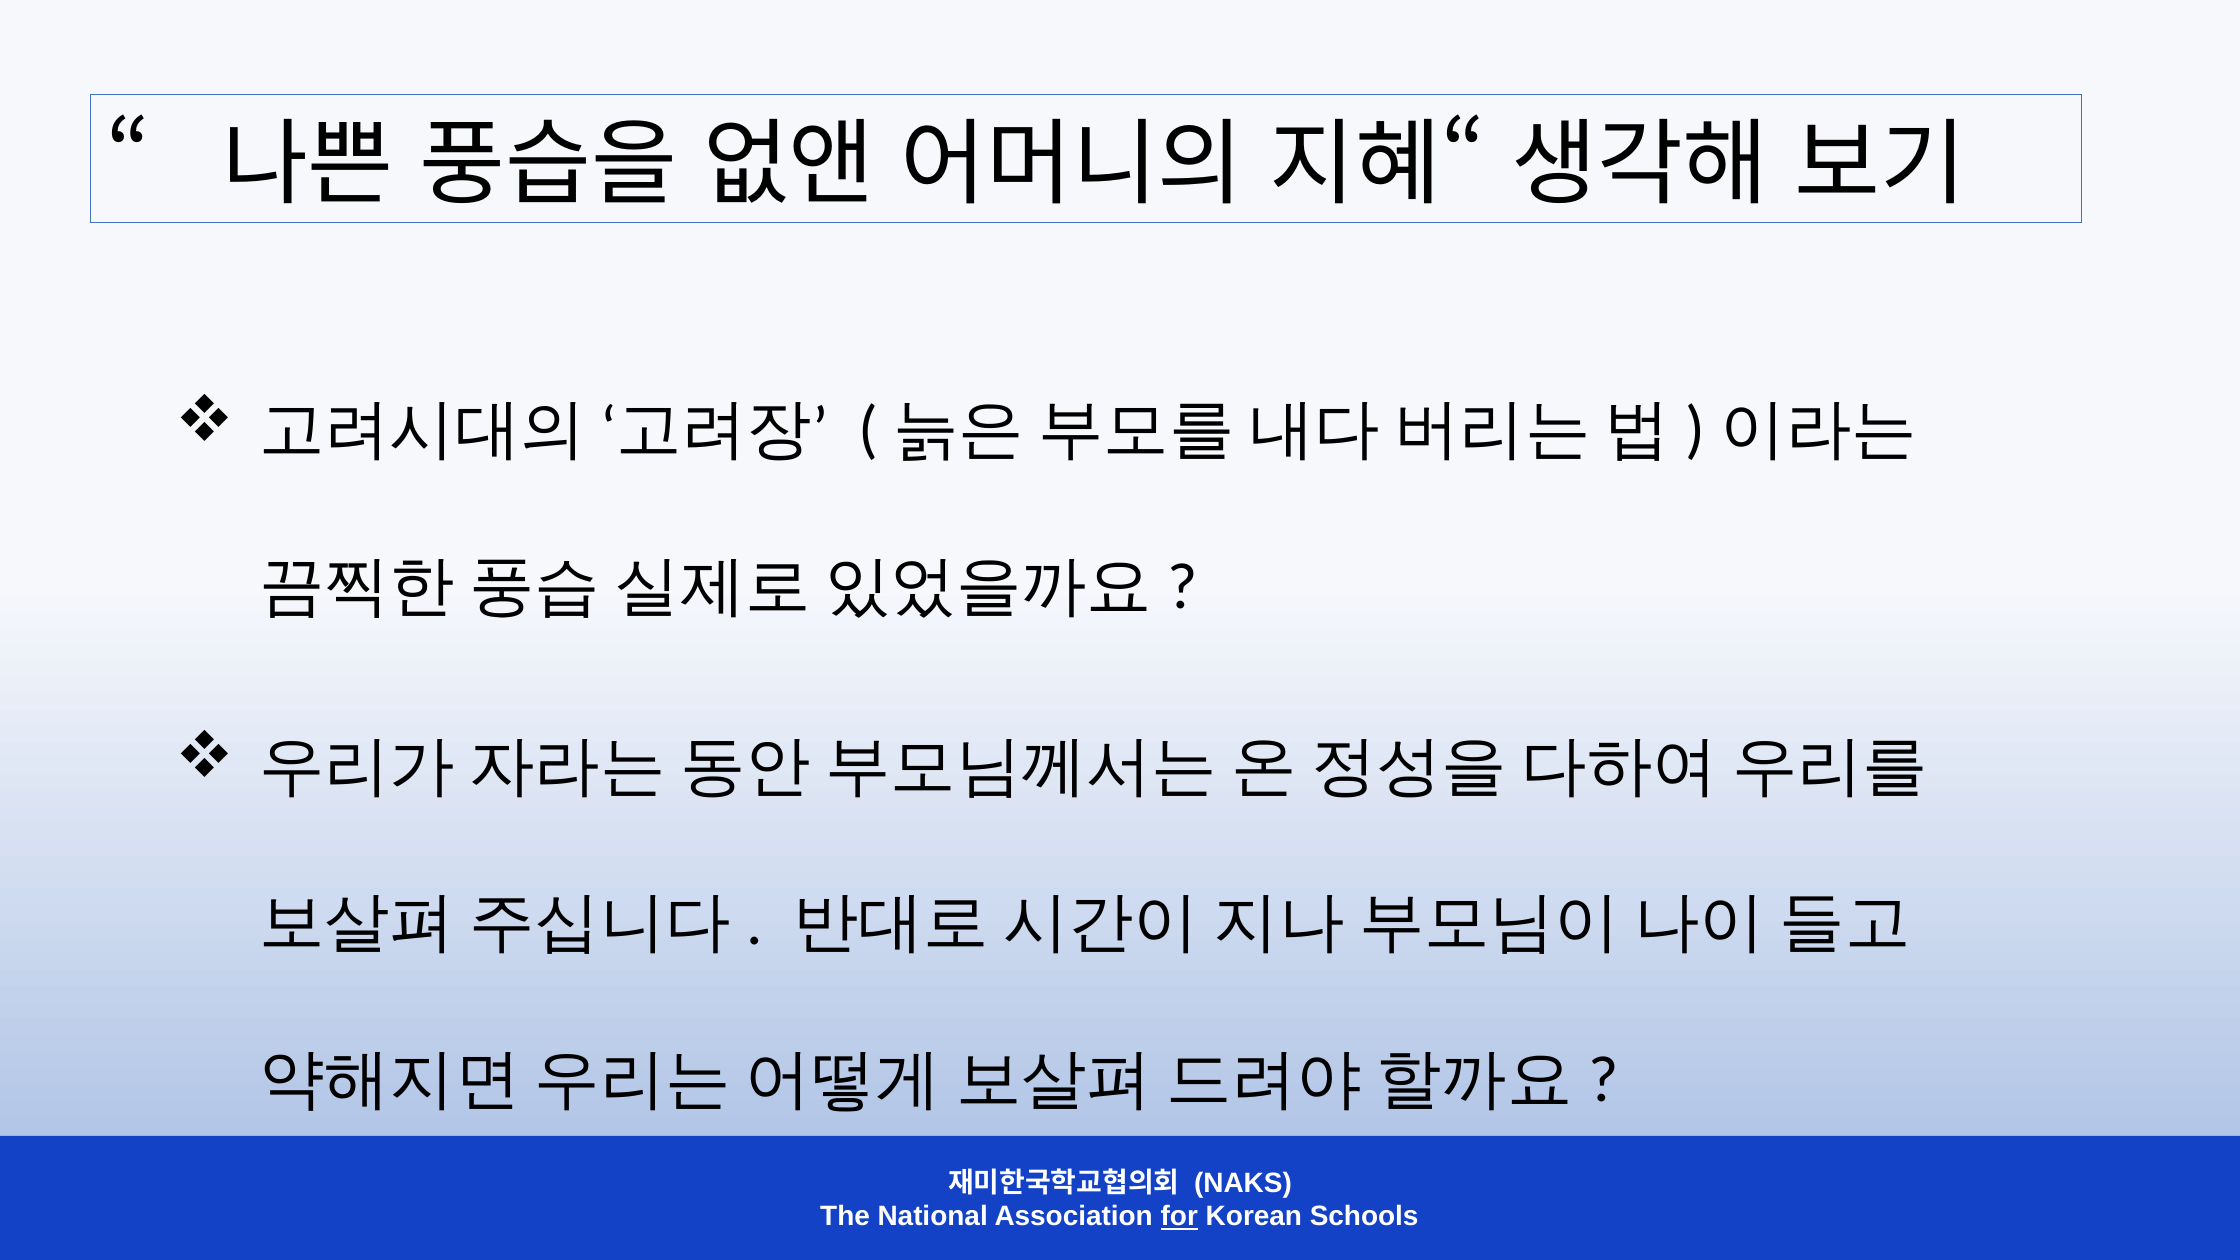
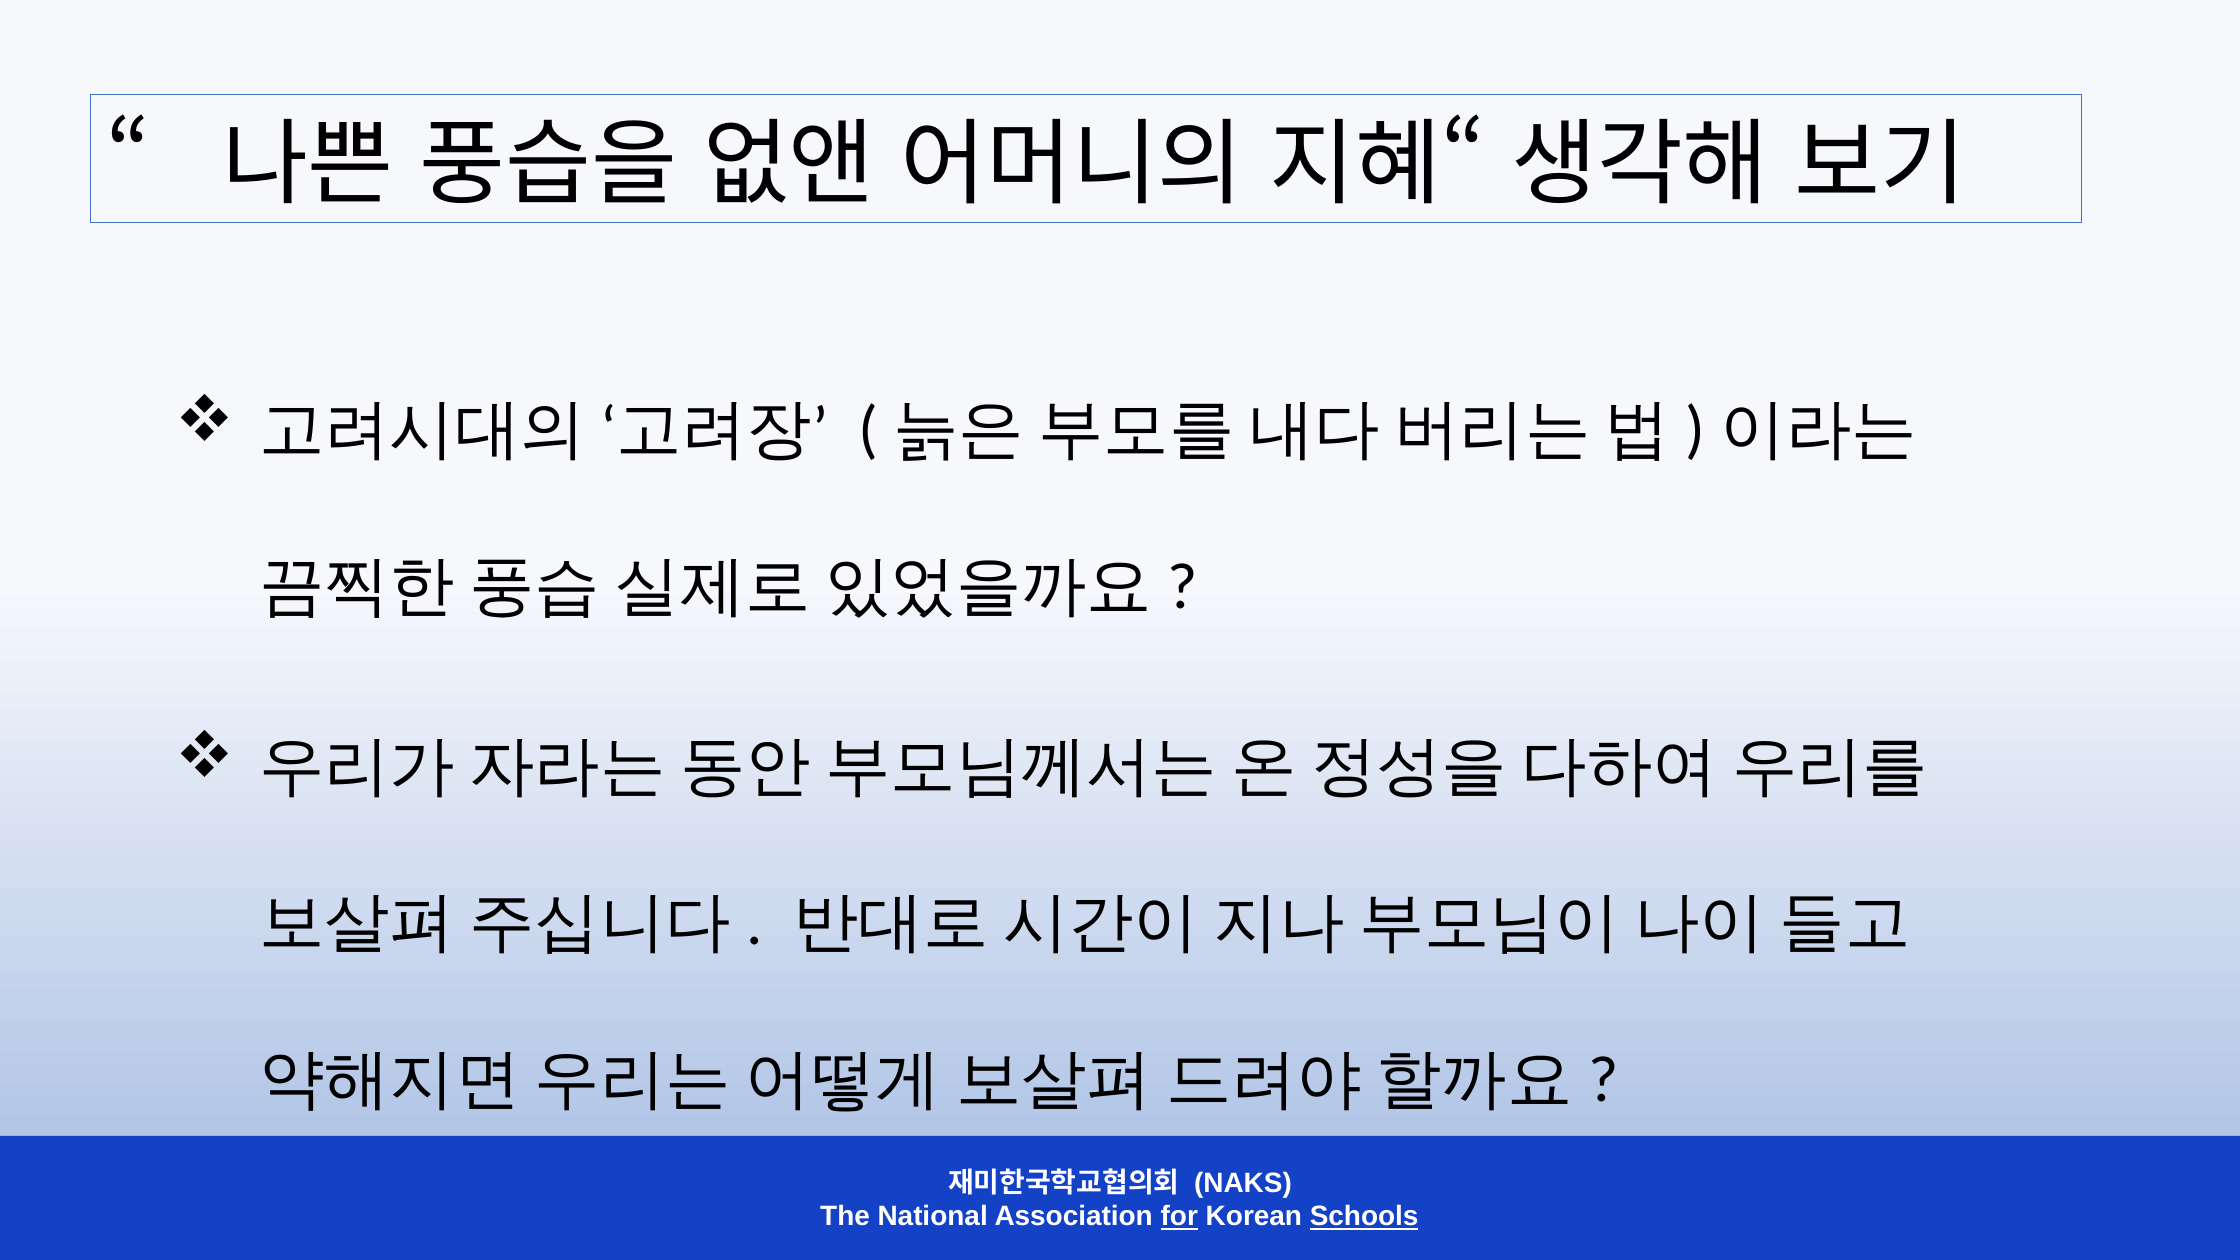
Schools underline: none -> present
